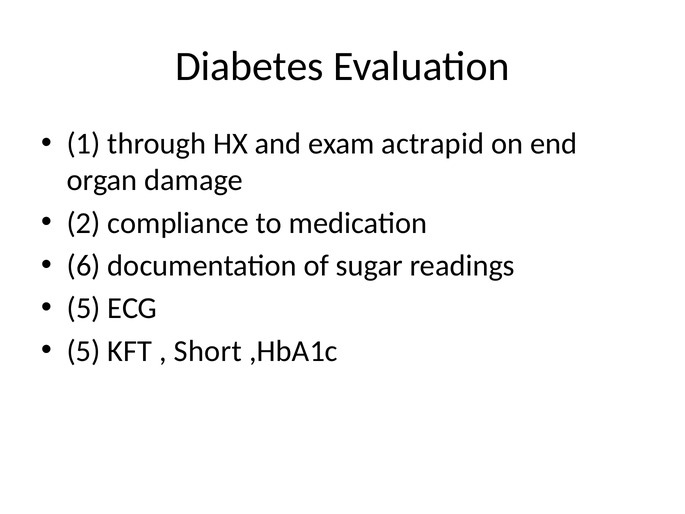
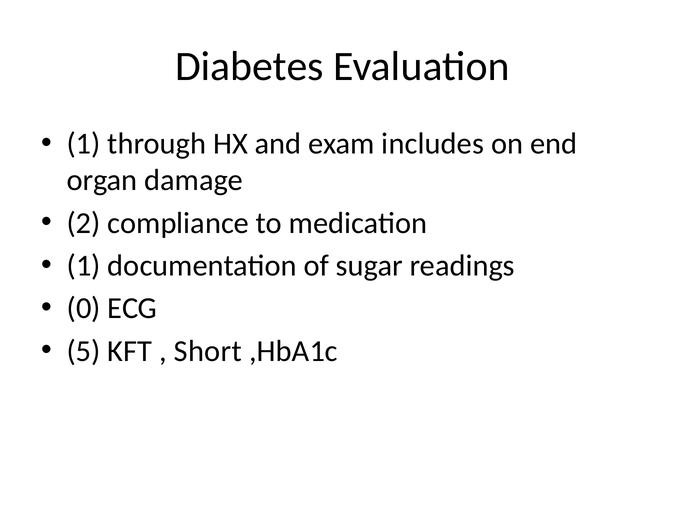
actrapid: actrapid -> includes
6 at (84, 266): 6 -> 1
5 at (84, 308): 5 -> 0
